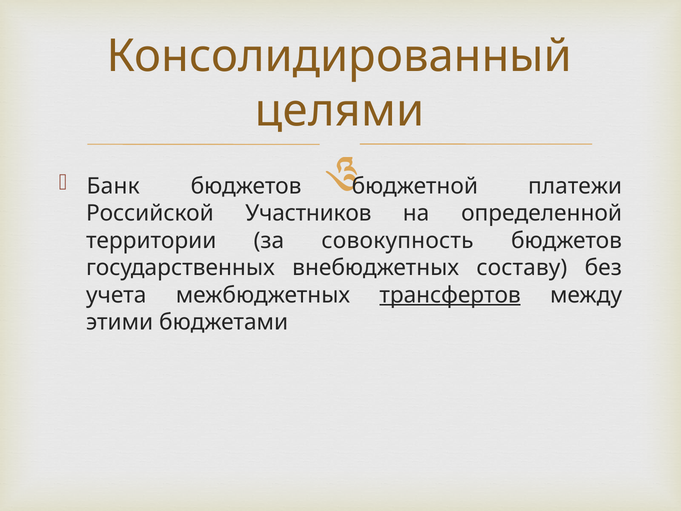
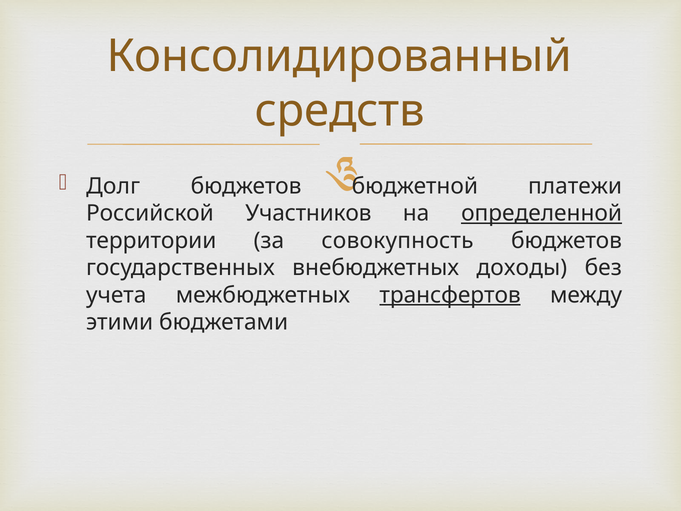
целями: целями -> средств
Банк: Банк -> Долг
определенной underline: none -> present
составу: составу -> доходы
